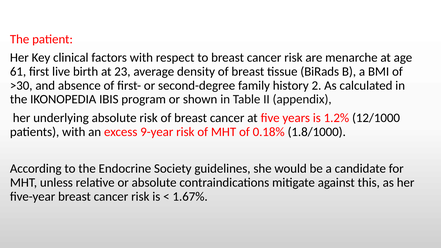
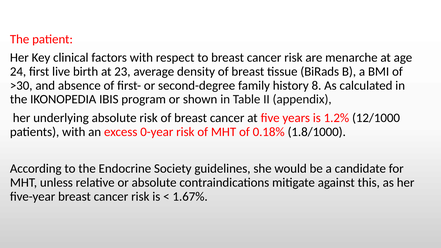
61: 61 -> 24
2: 2 -> 8
9-year: 9-year -> 0-year
